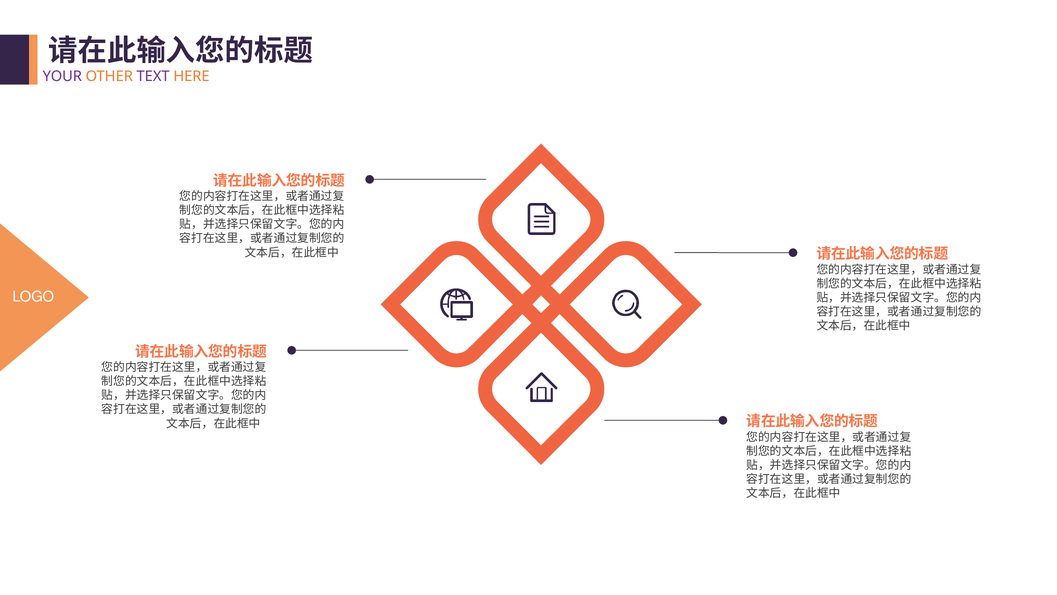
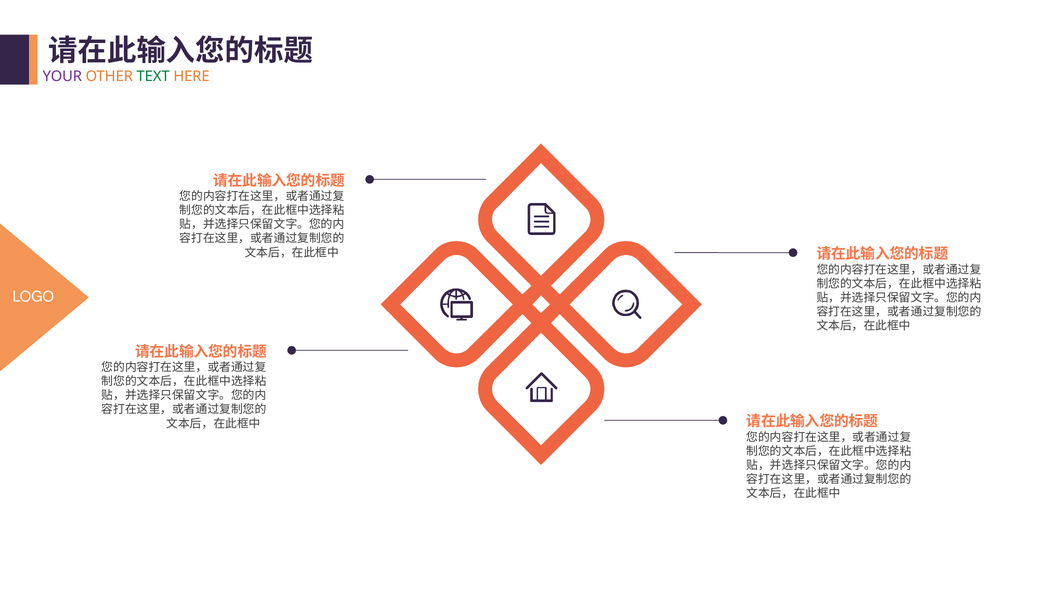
TEXT colour: purple -> green
